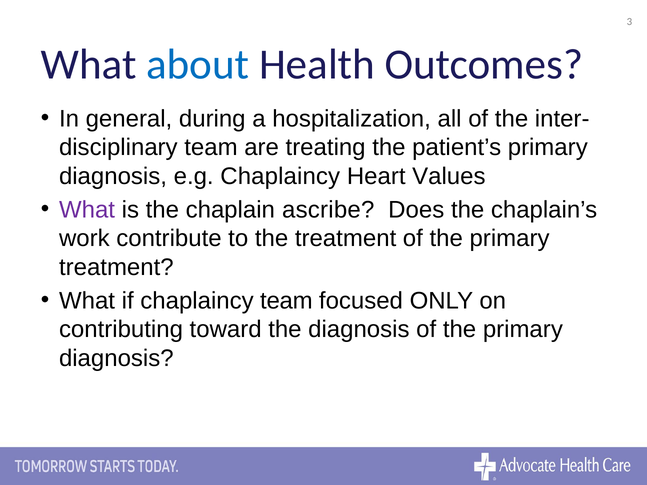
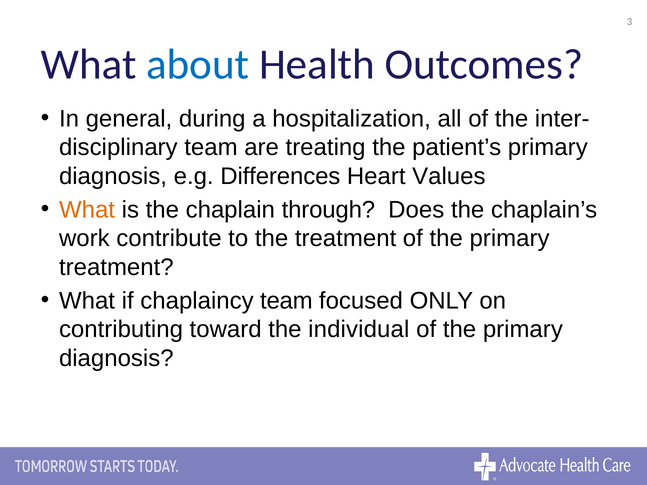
e.g Chaplaincy: Chaplaincy -> Differences
What at (87, 210) colour: purple -> orange
ascribe: ascribe -> through
the diagnosis: diagnosis -> individual
